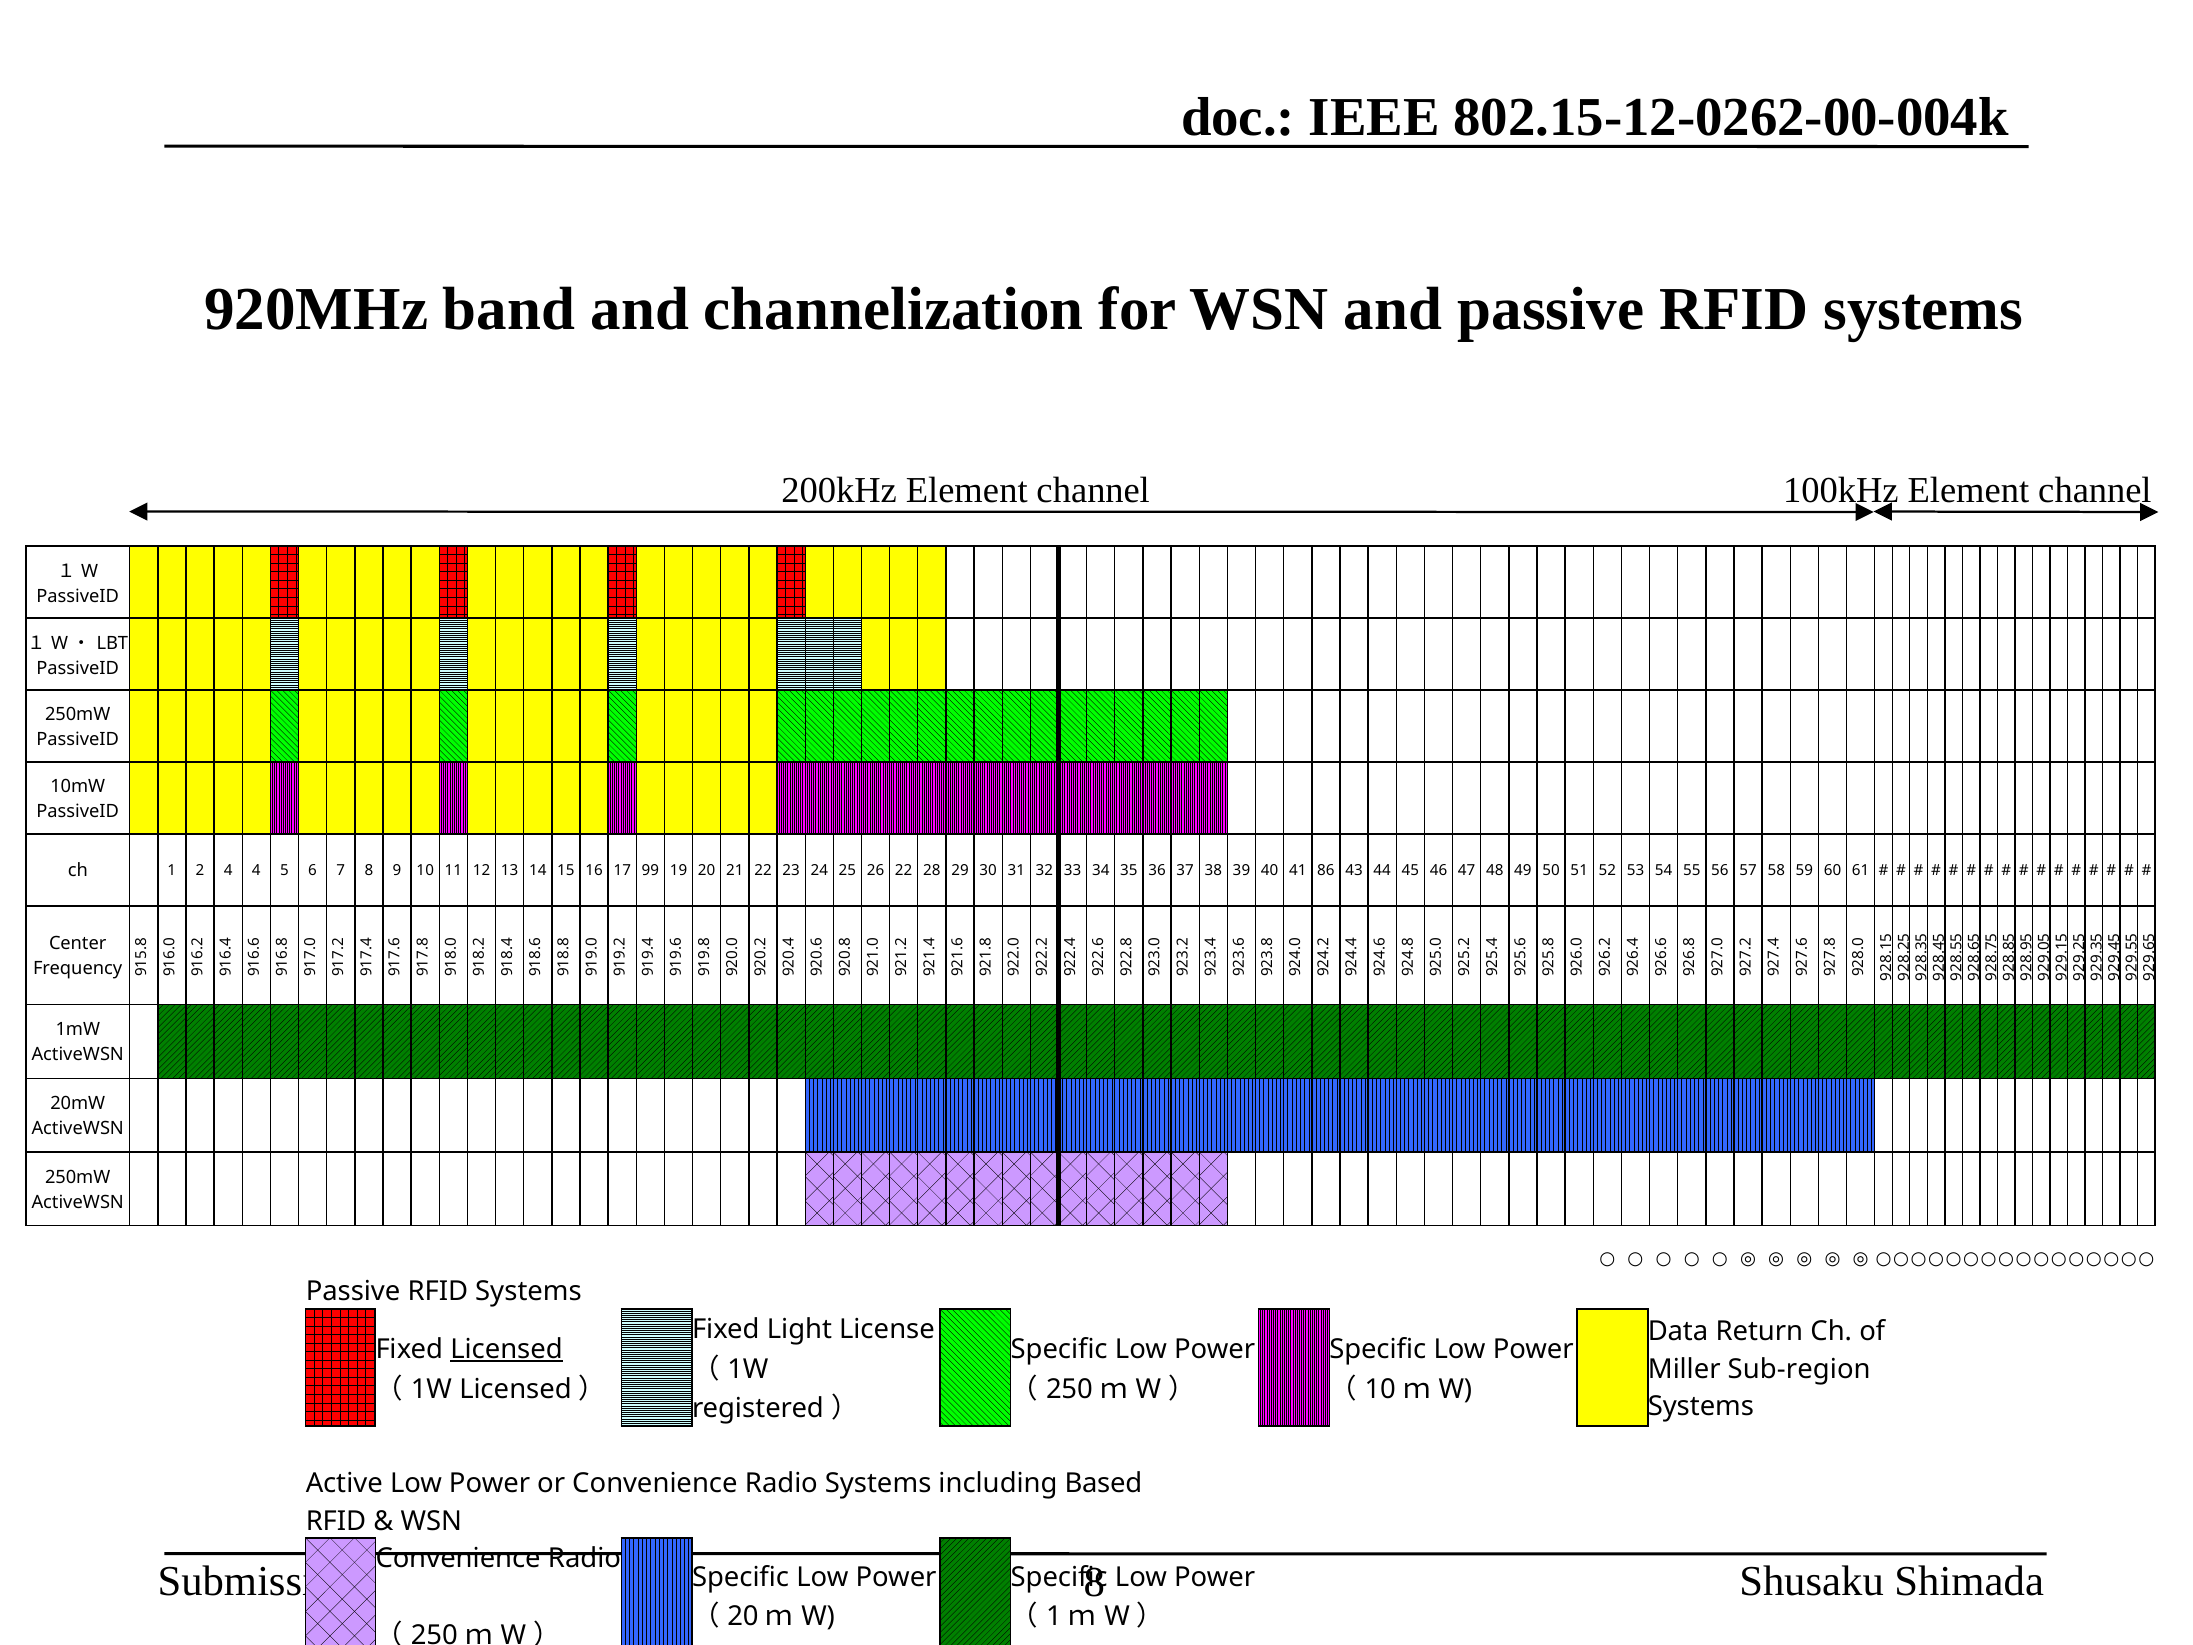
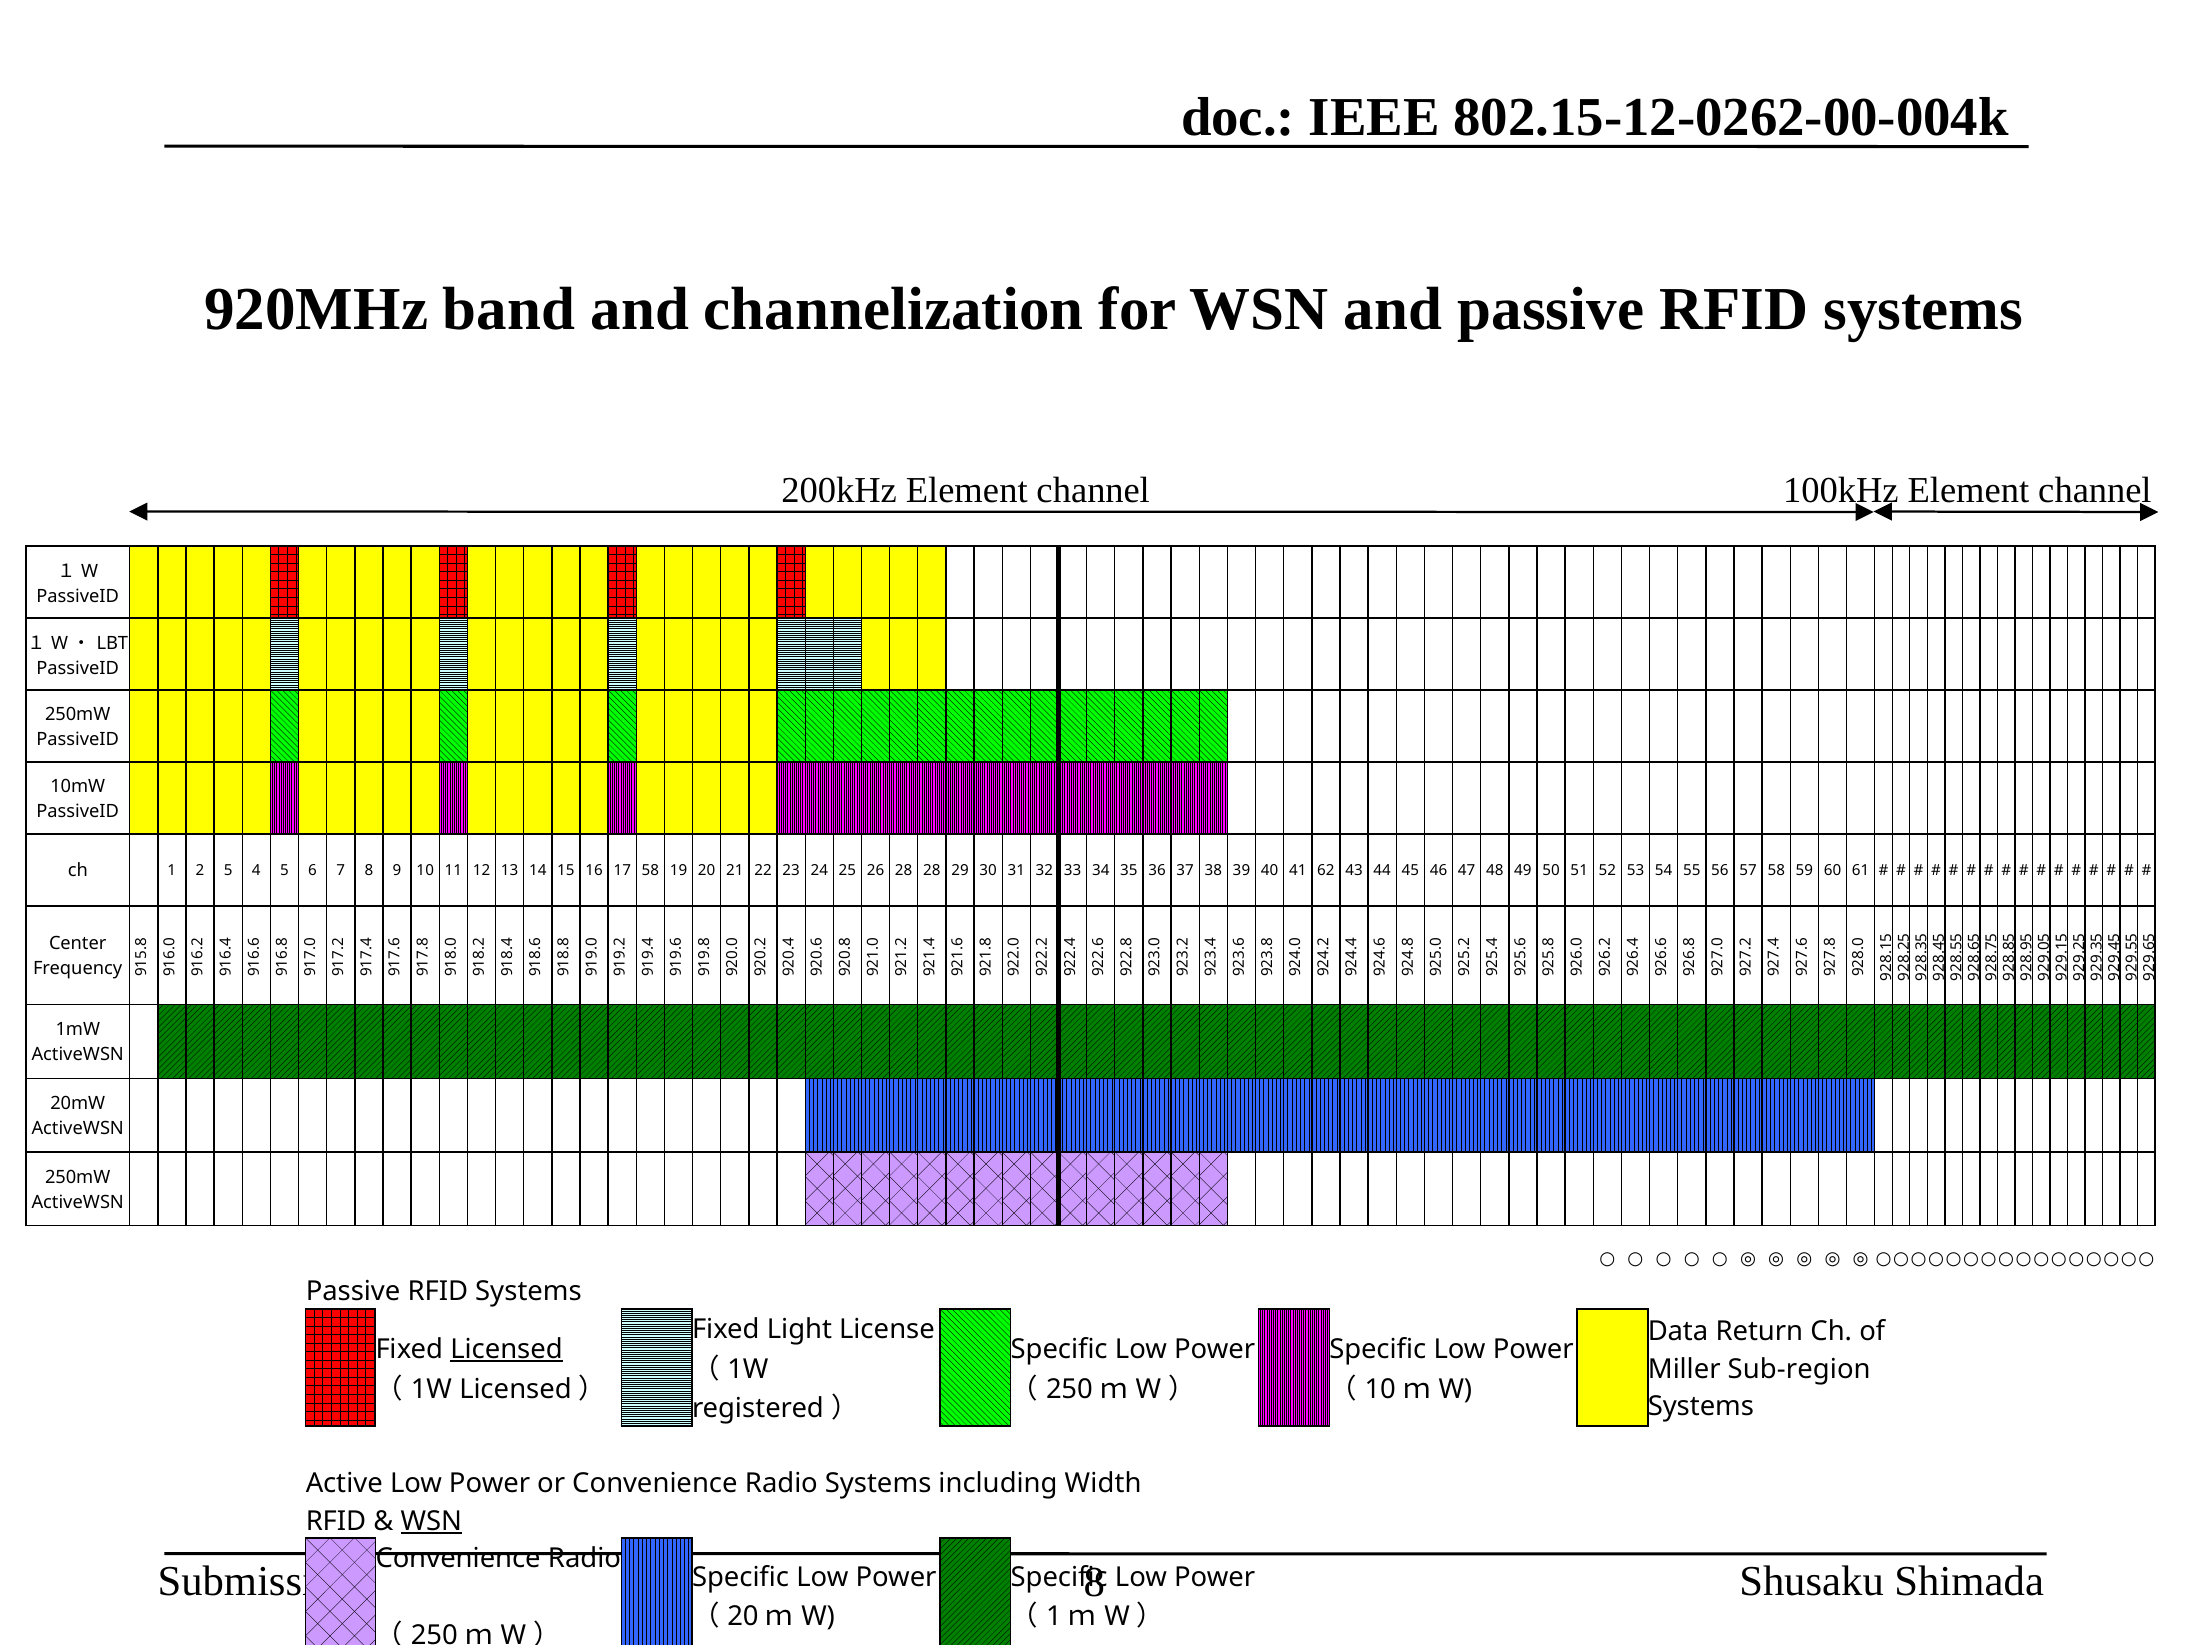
1 2 4: 4 -> 5
17 99: 99 -> 58
26 22: 22 -> 28
86: 86 -> 62
Based: Based -> Width
WSN at (431, 1521) underline: none -> present
